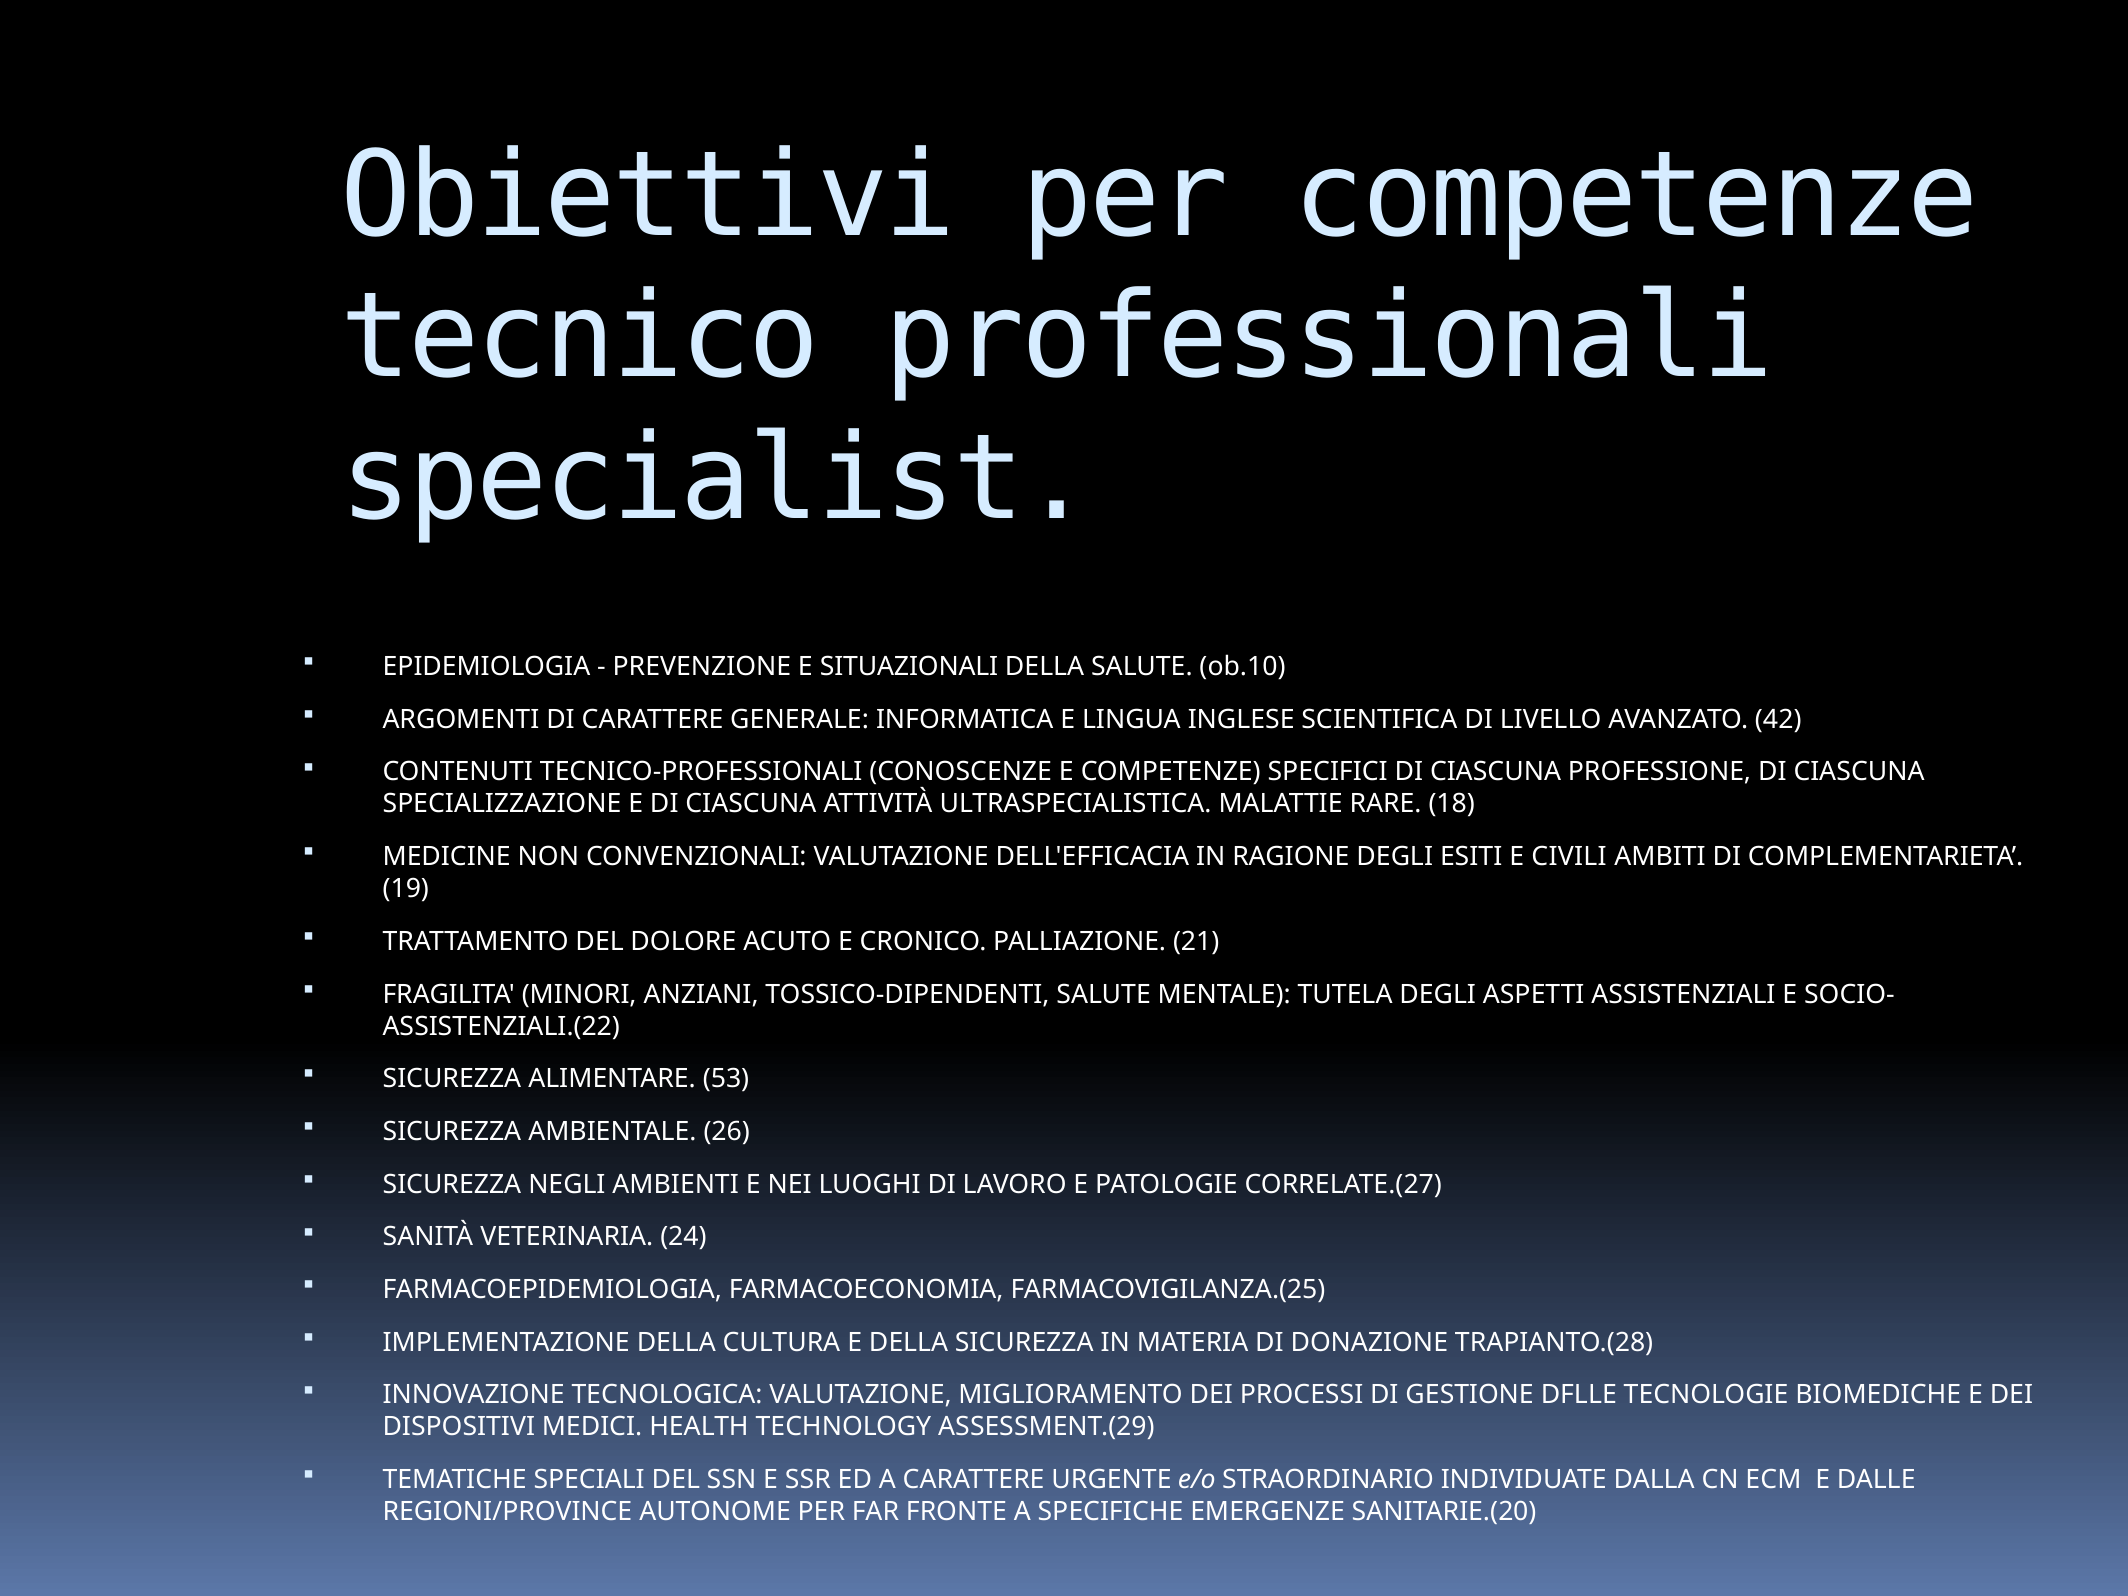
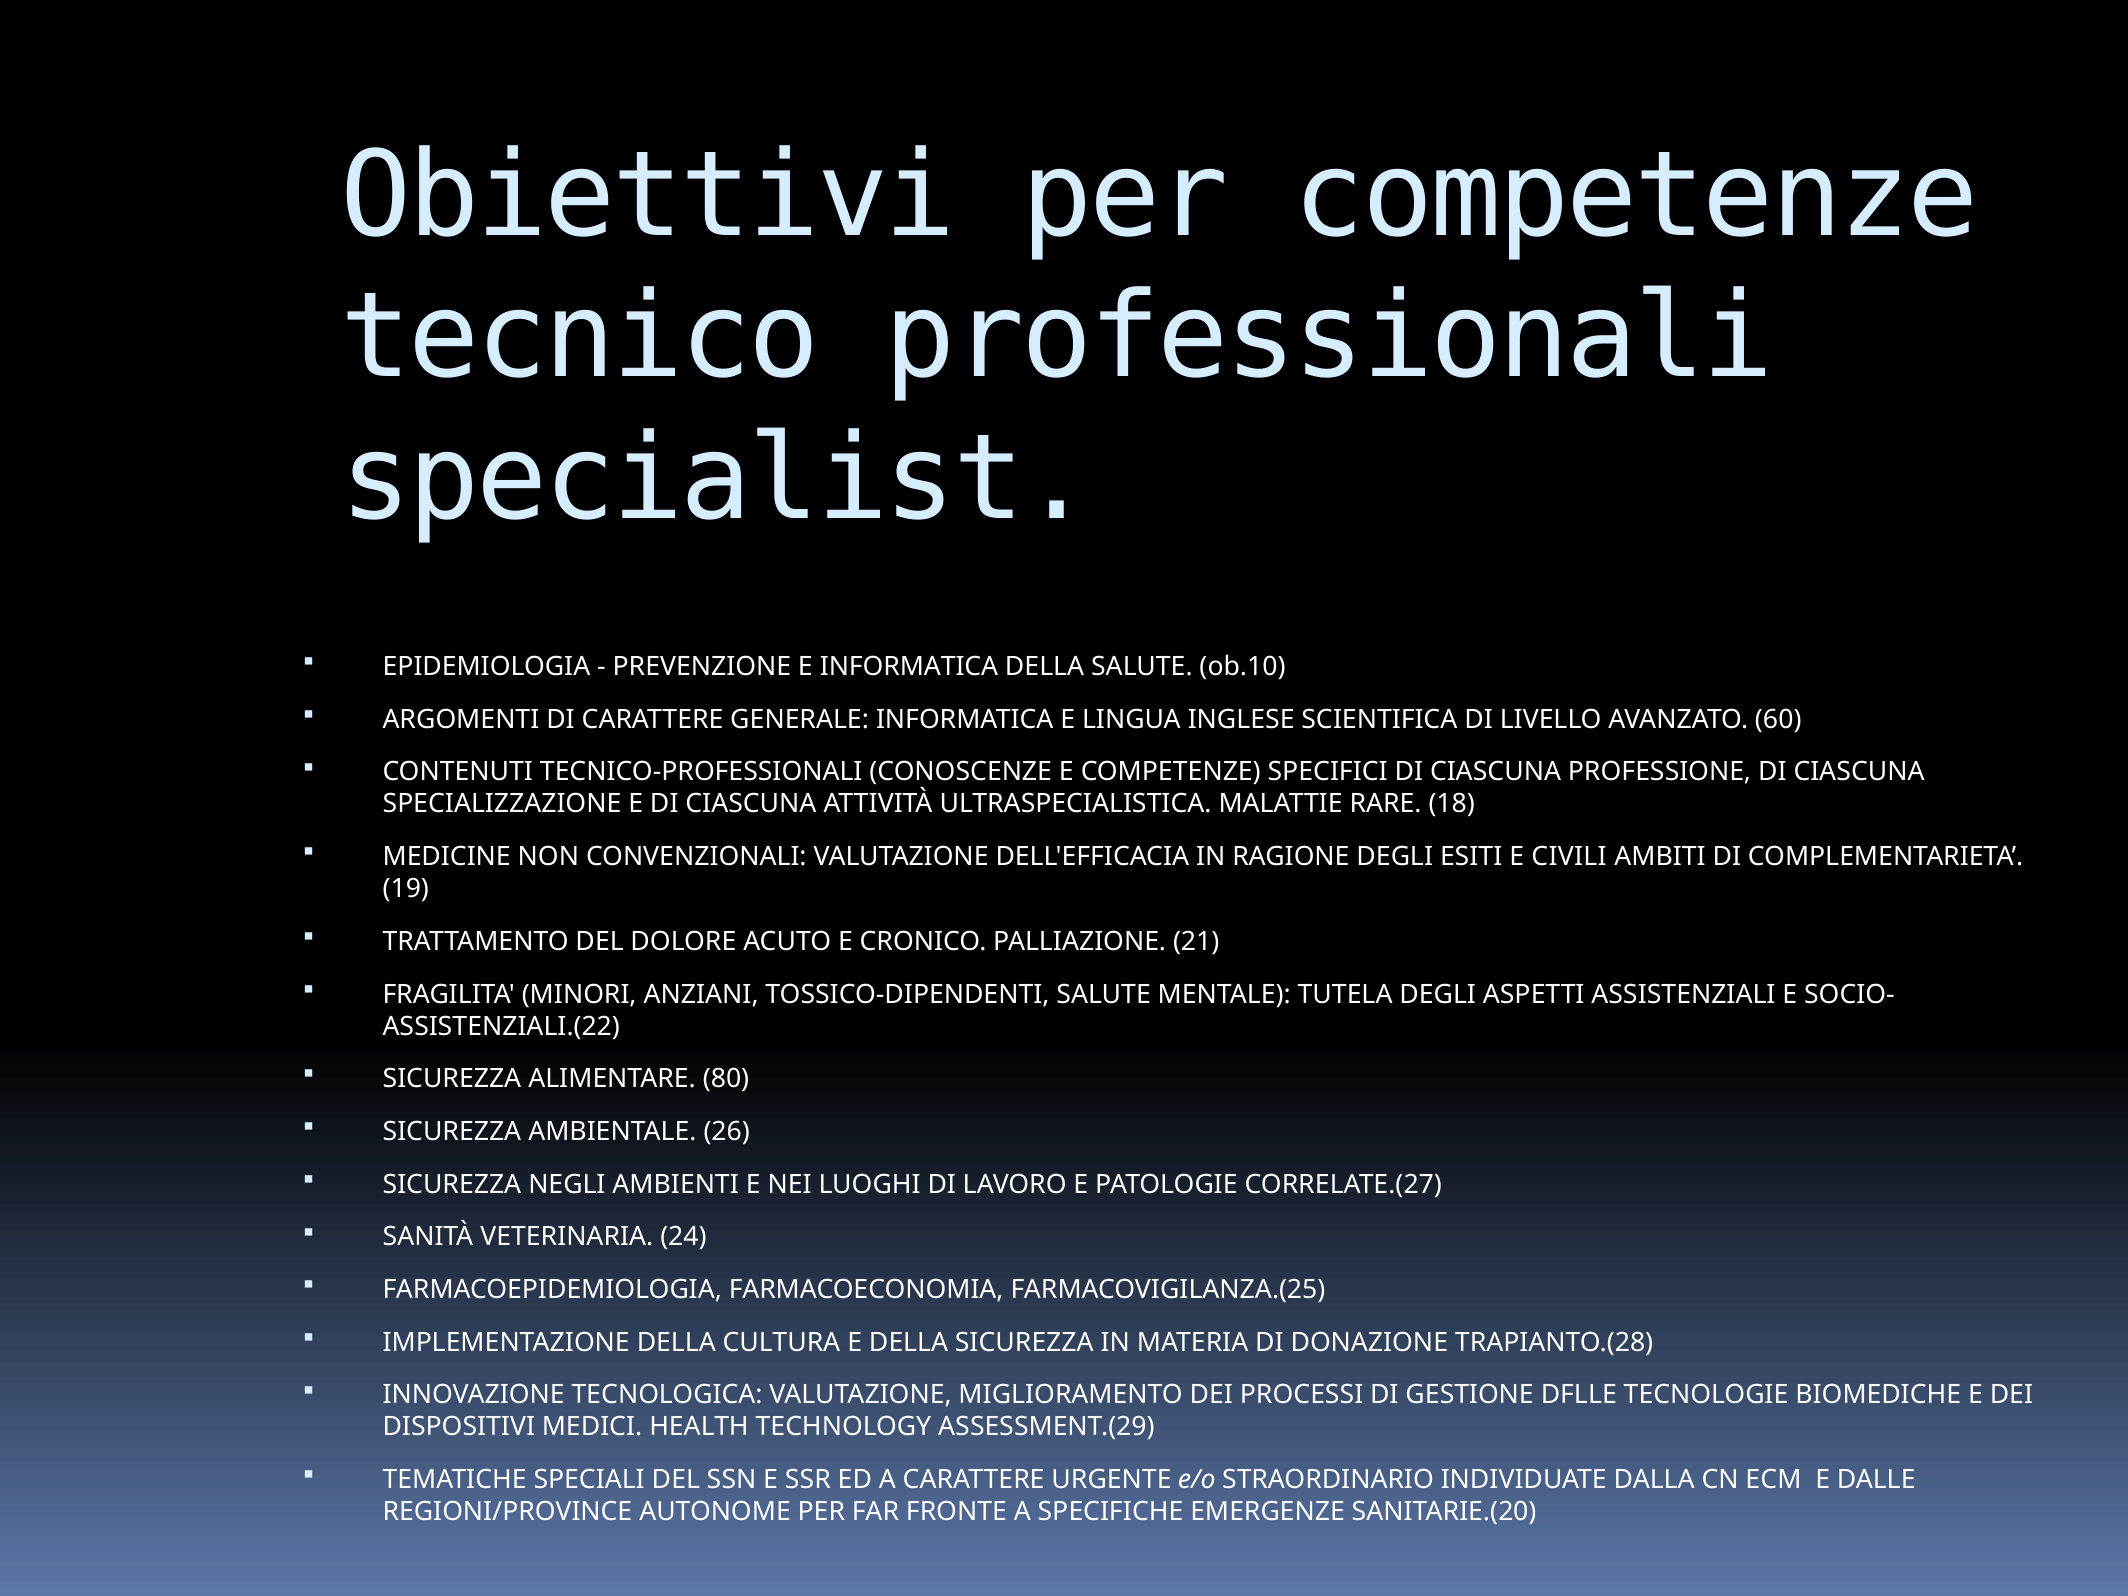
E SITUAZIONALI: SITUAZIONALI -> INFORMATICA
42: 42 -> 60
53: 53 -> 80
